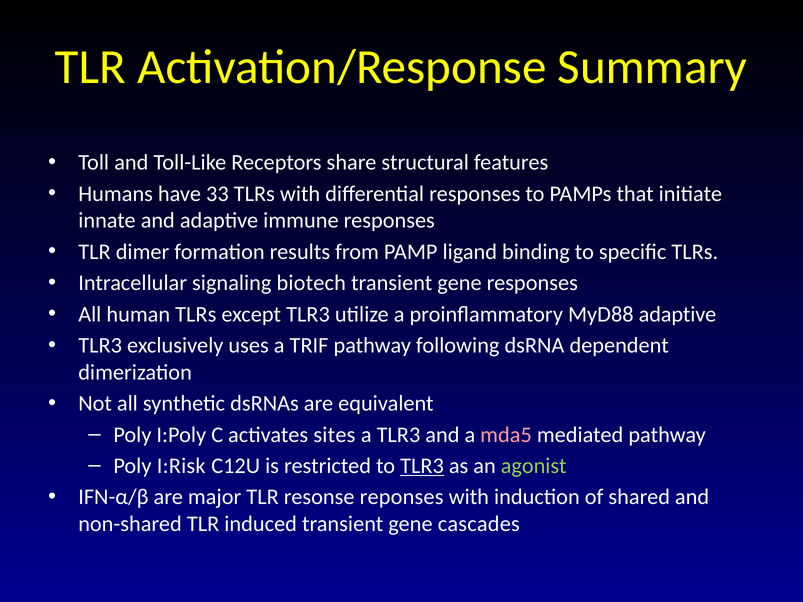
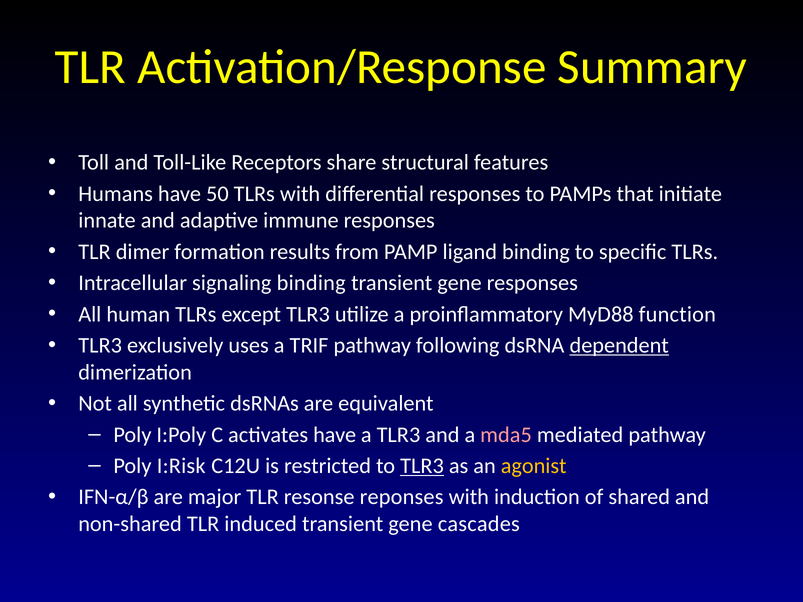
33: 33 -> 50
signaling biotech: biotech -> binding
MyD88 adaptive: adaptive -> function
dependent underline: none -> present
activates sites: sites -> have
agonist colour: light green -> yellow
